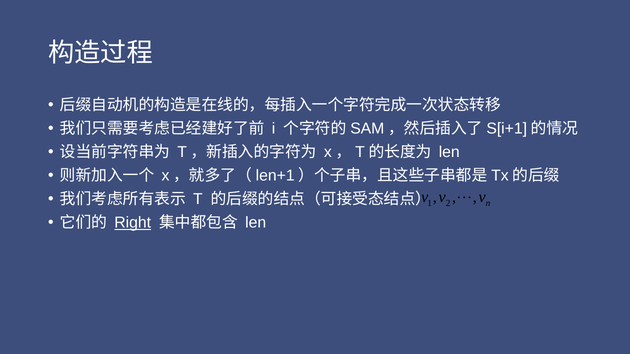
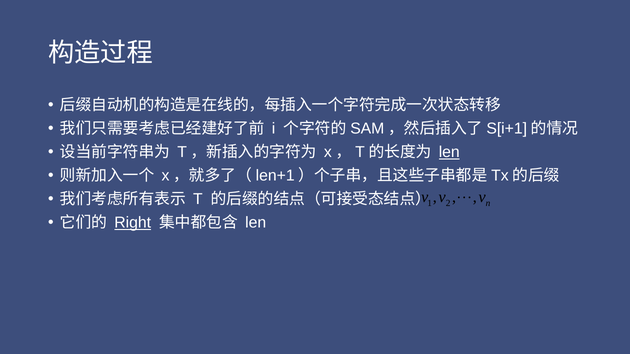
len at (449, 152) underline: none -> present
